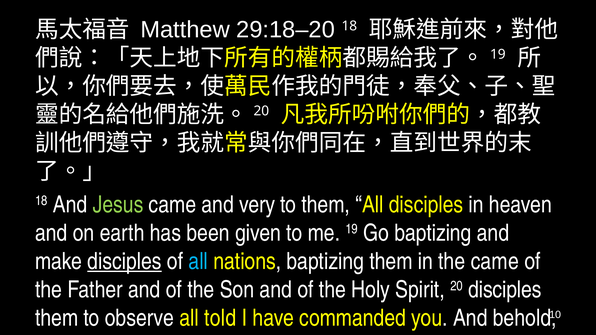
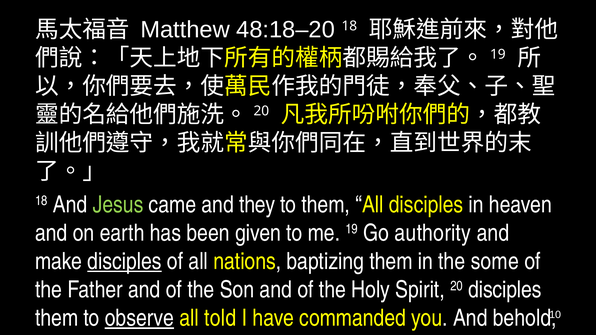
29:18–20: 29:18–20 -> 48:18–20
very: very -> they
Go baptizing: baptizing -> authority
all at (198, 261) colour: light blue -> white
the came: came -> some
observe underline: none -> present
